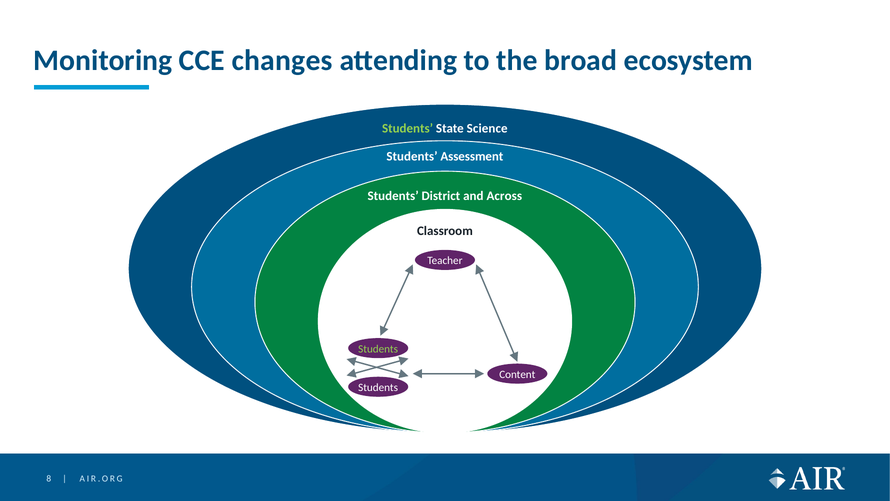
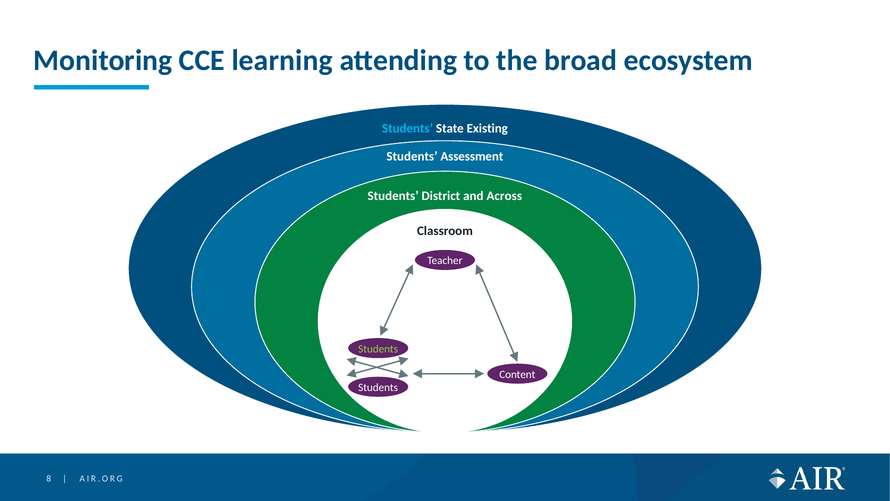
changes: changes -> learning
Students at (408, 128) colour: light green -> light blue
Science: Science -> Existing
